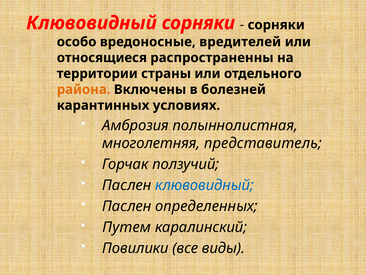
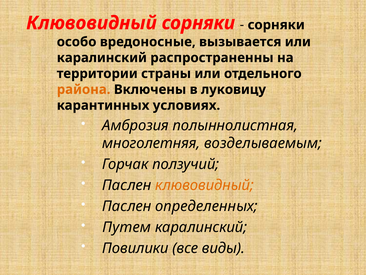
вредителей: вредителей -> вызывается
относящиеся at (102, 58): относящиеся -> каралинский
болезней: болезней -> луковицу
представитель: представитель -> возделываемым
клювовидный at (204, 185) colour: blue -> orange
